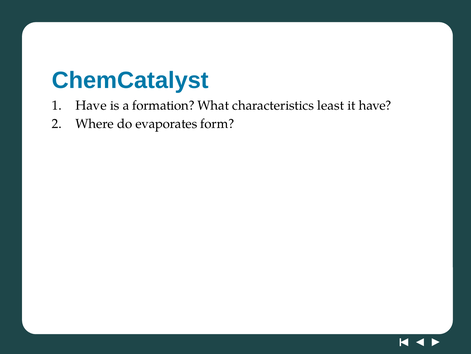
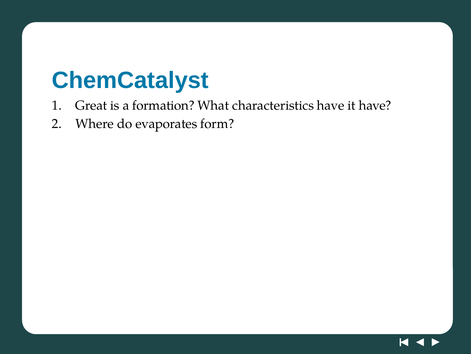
Have at (91, 105): Have -> Great
characteristics least: least -> have
